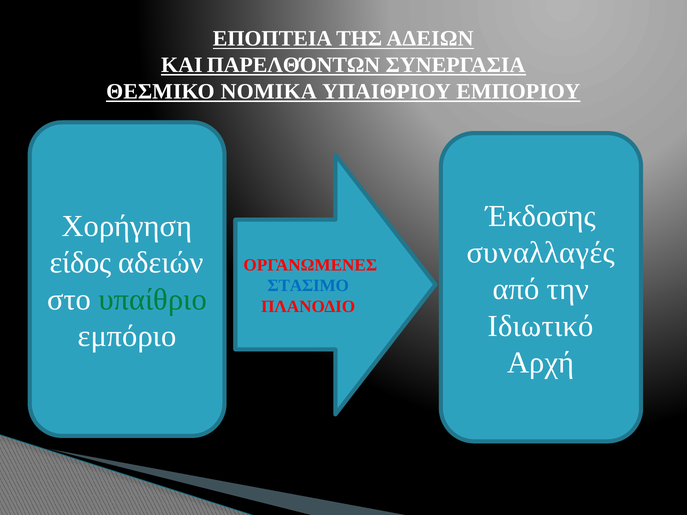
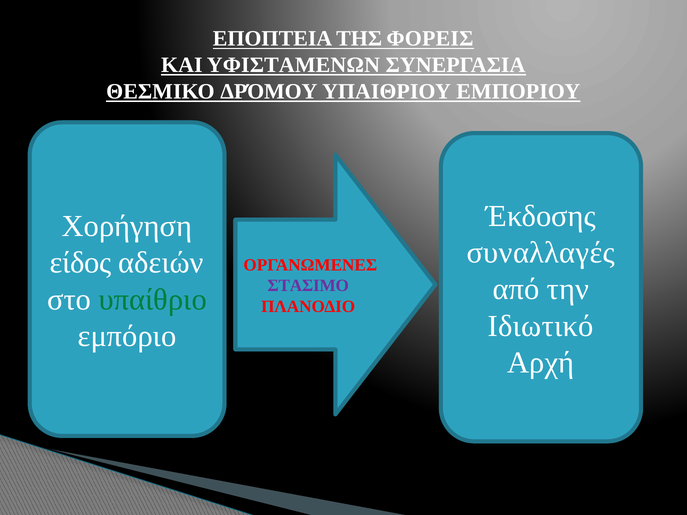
ΑΔΕΙΩΝ: ΑΔΕΙΩΝ -> ΦΟΡΕΙΣ
ΠΑΡΕΛΘΌΝΤΩΝ: ΠΑΡΕΛΘΌΝΤΩΝ -> ΥΦΙΣΤΑΜΕΝΩΝ
ΝΟΜΙΚΑ: ΝΟΜΙΚΑ -> ΔΡΌΜΟΥ
ΣΤΑΣΙΜΟ colour: blue -> purple
